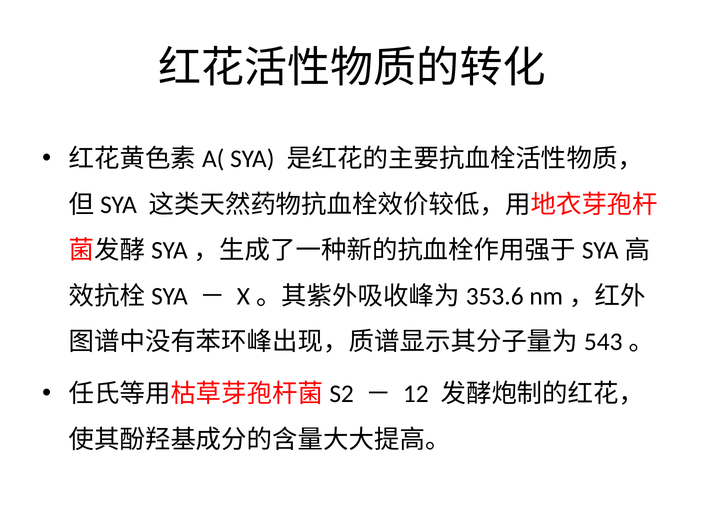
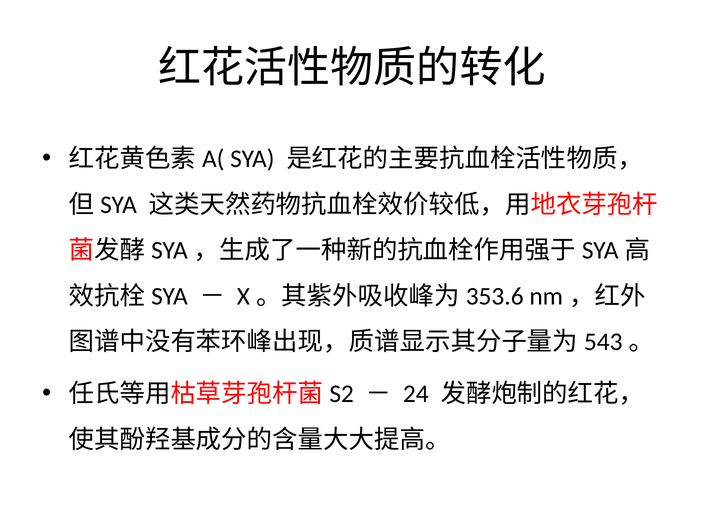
12: 12 -> 24
